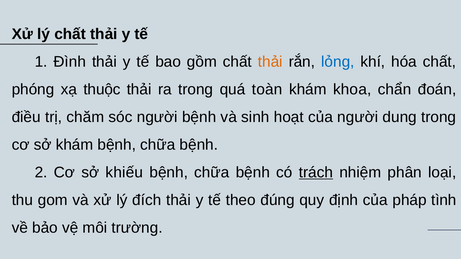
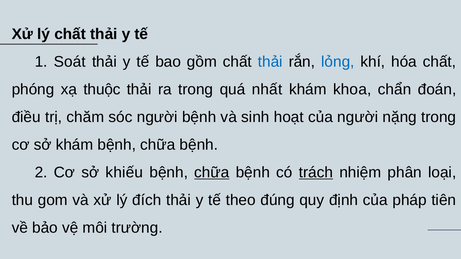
Đình: Đình -> Soát
thải at (270, 62) colour: orange -> blue
toàn: toàn -> nhất
dung: dung -> nặng
chữa at (212, 173) underline: none -> present
tình: tình -> tiên
